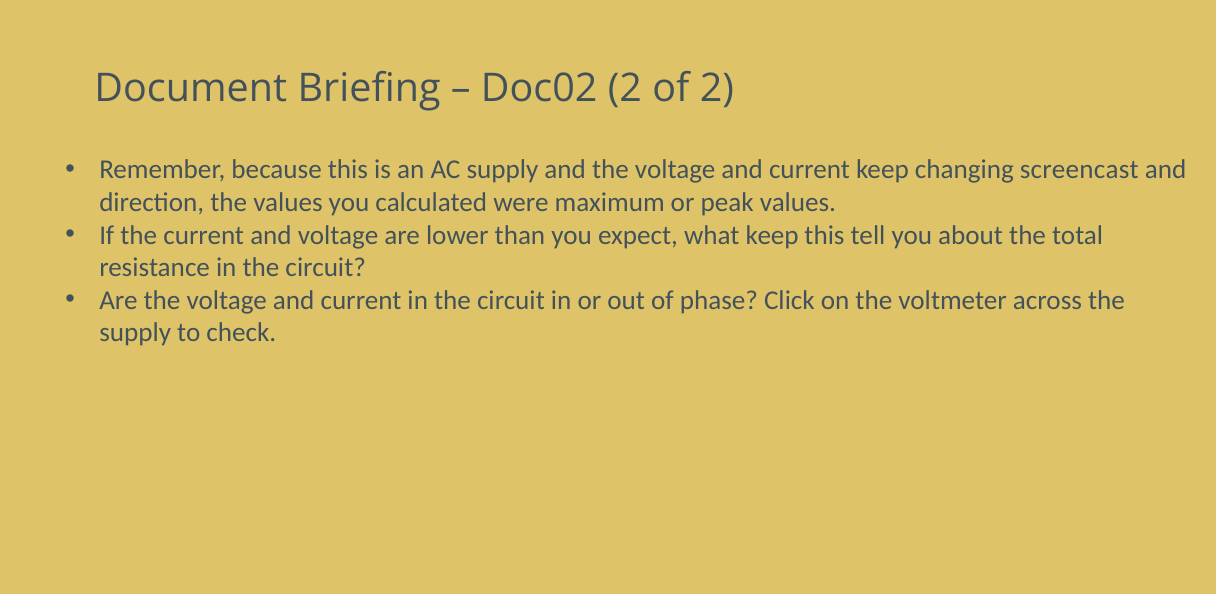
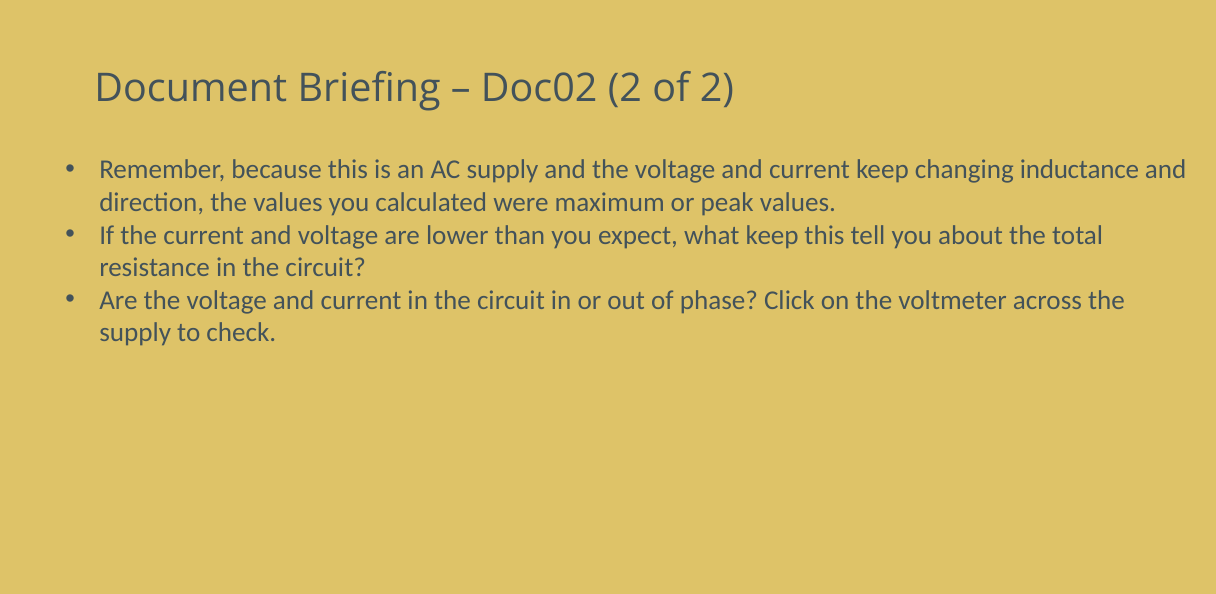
screencast: screencast -> inductance
